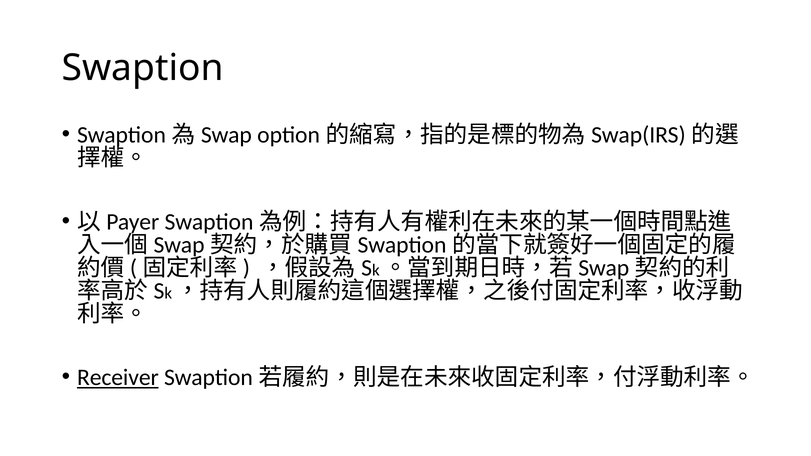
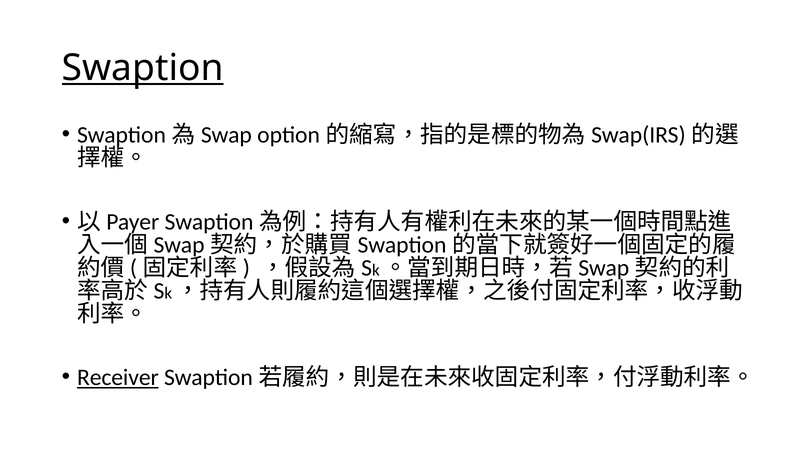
Swaption underline: none -> present
